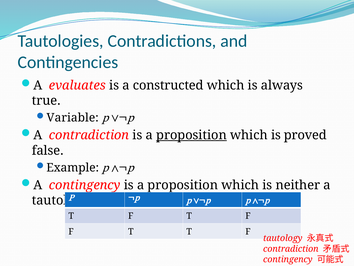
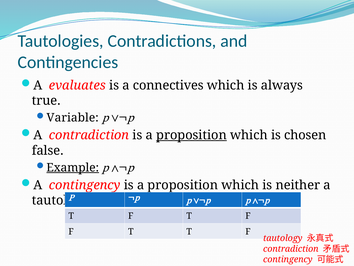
constructed: constructed -> connectives
proved: proved -> chosen
Example underline: none -> present
